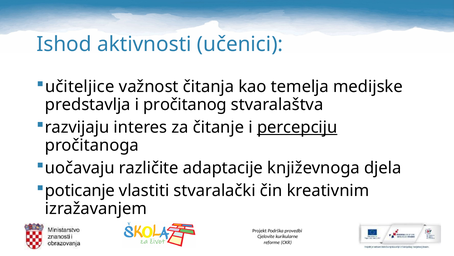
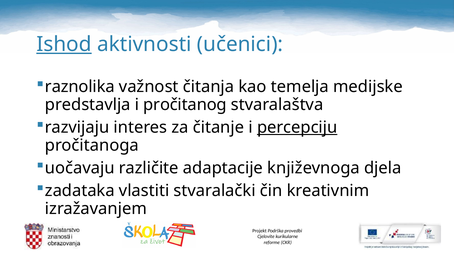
Ishod underline: none -> present
učiteljice: učiteljice -> raznolika
poticanje: poticanje -> zadataka
